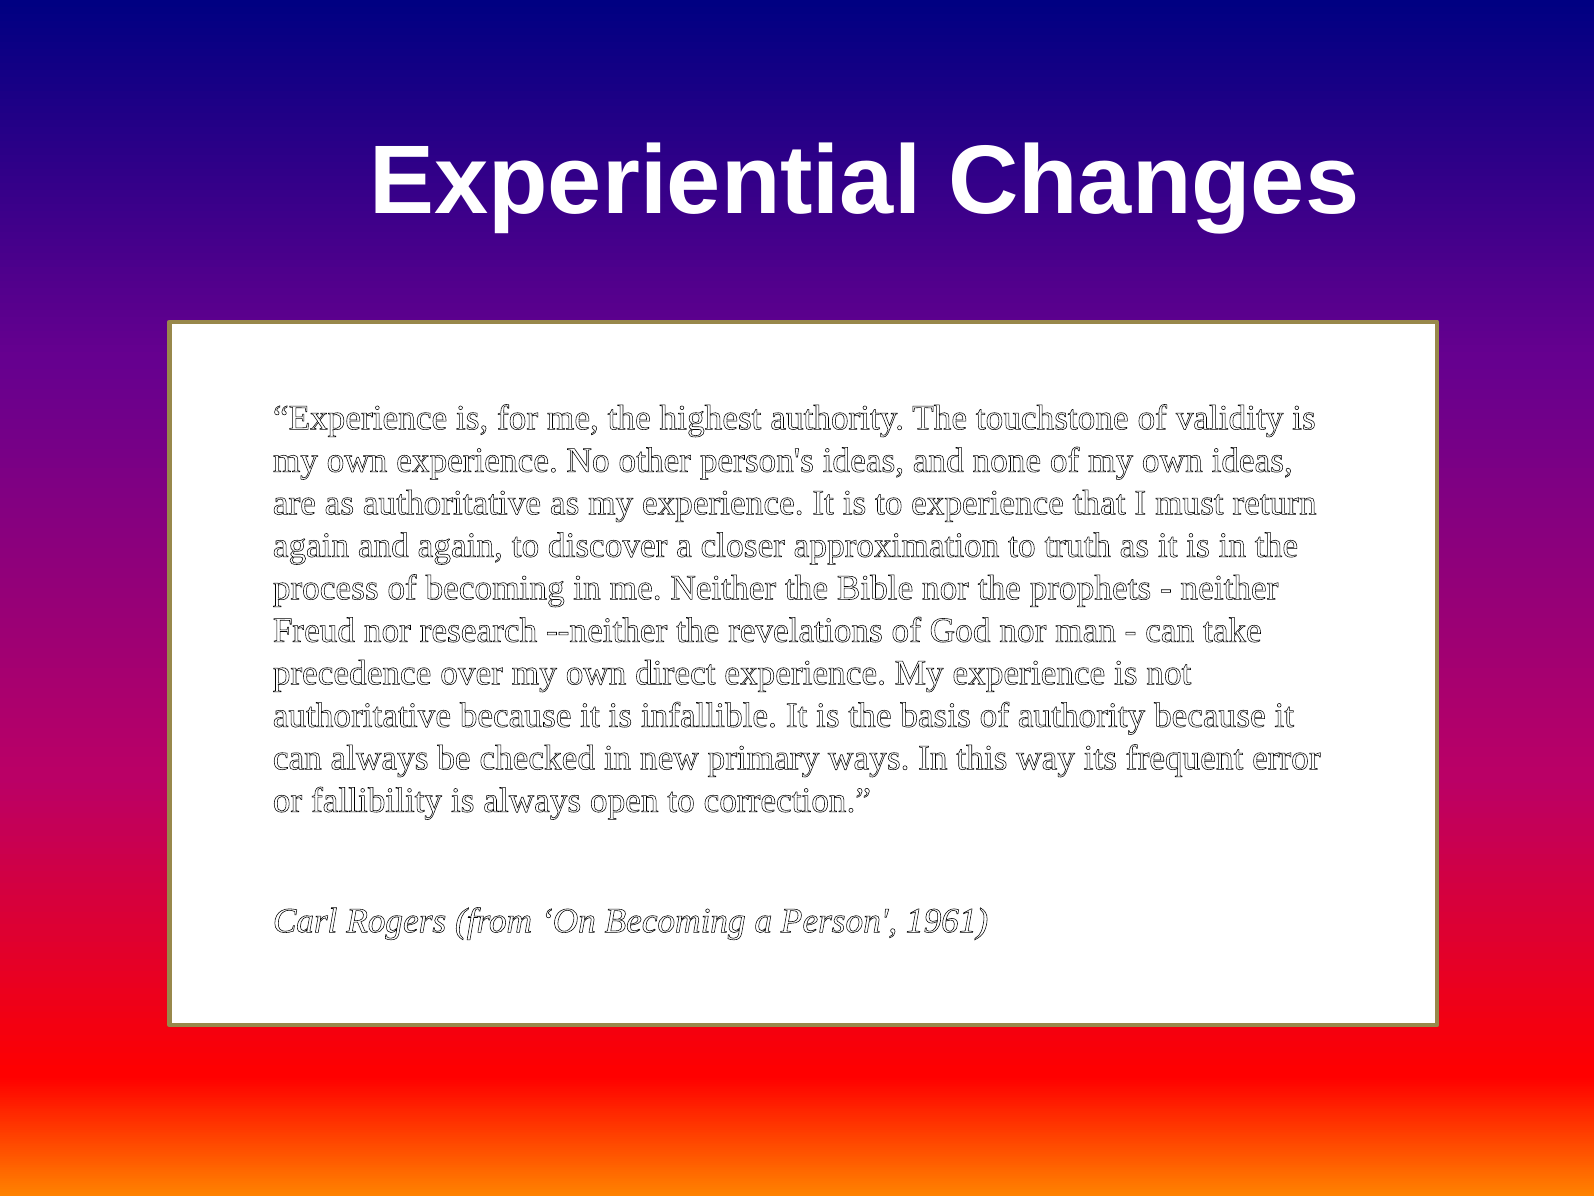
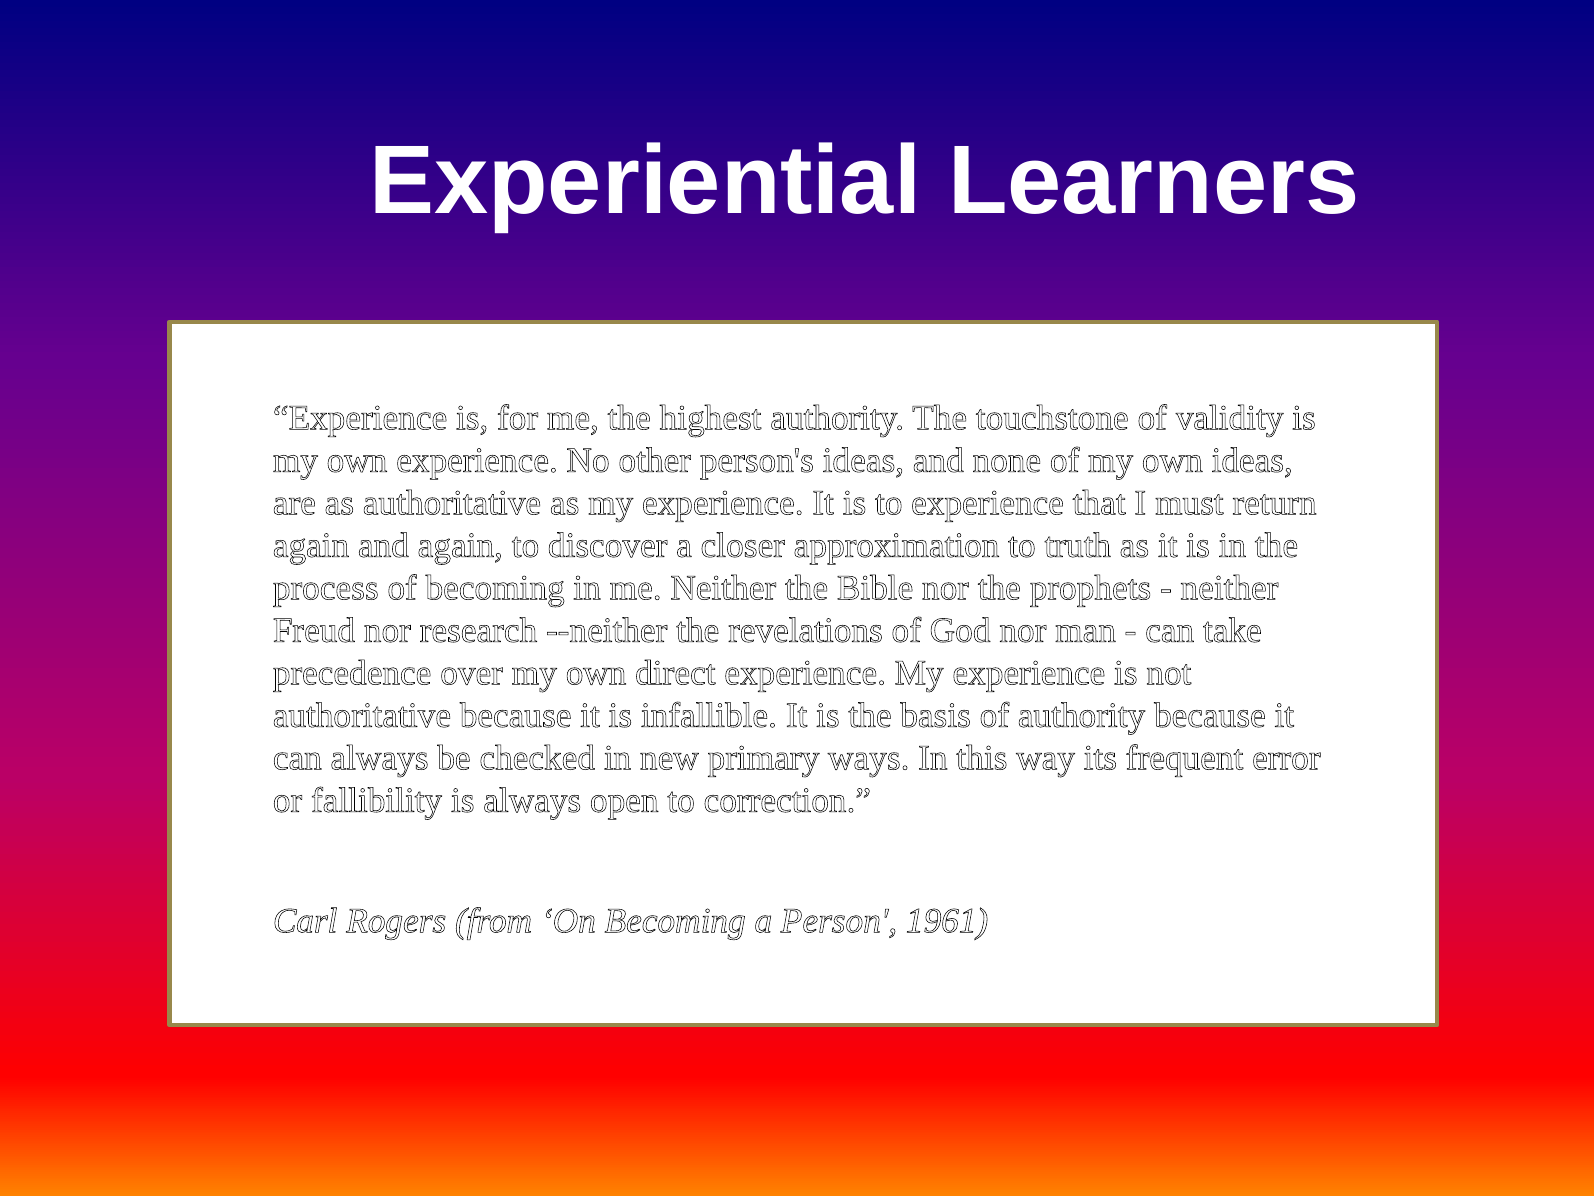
Changes: Changes -> Learners
